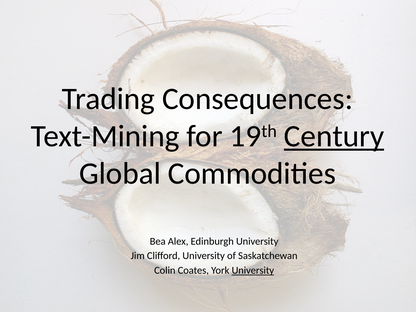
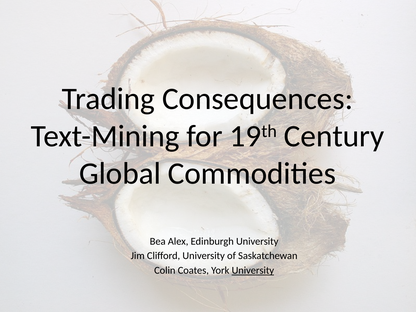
Century underline: present -> none
